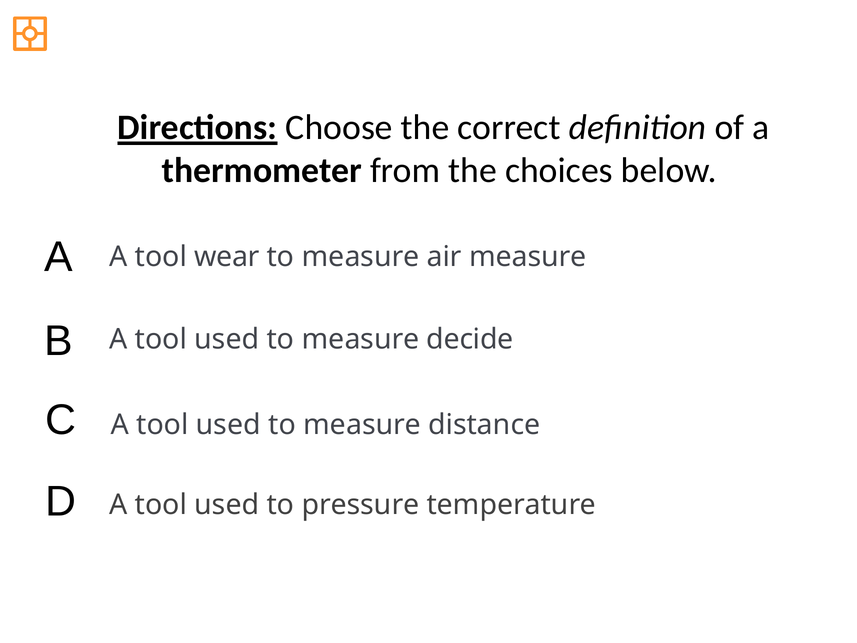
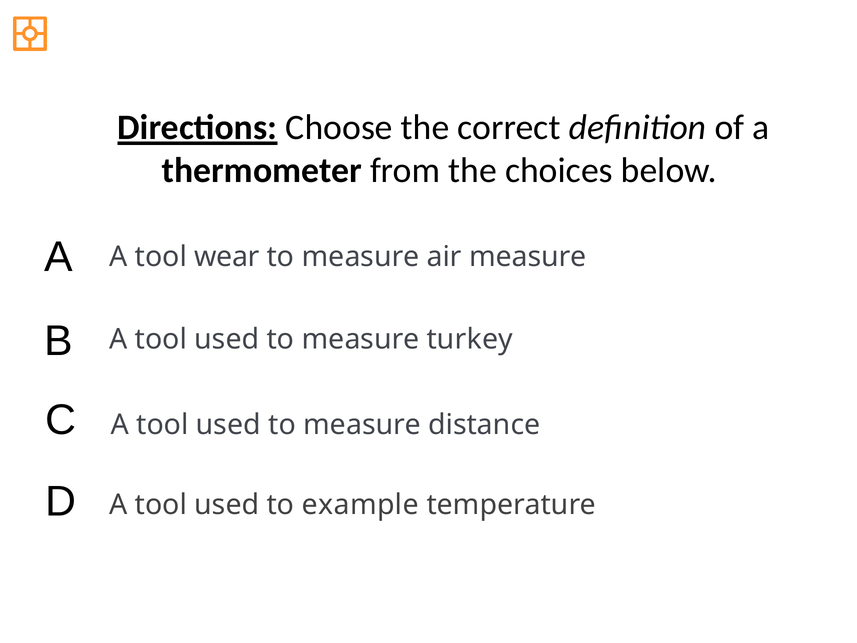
decide: decide -> turkey
pressure: pressure -> example
